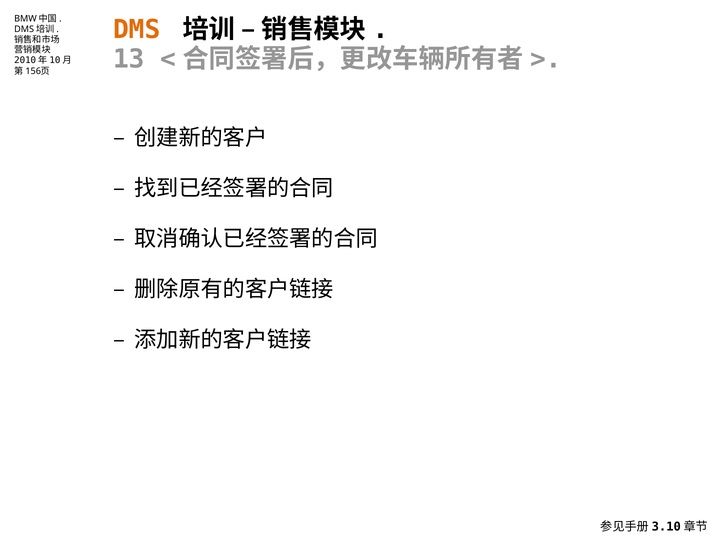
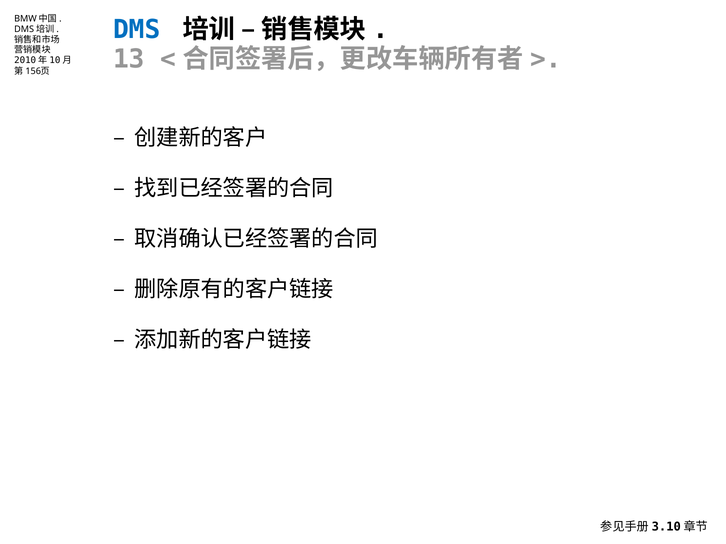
DMS colour: orange -> blue
